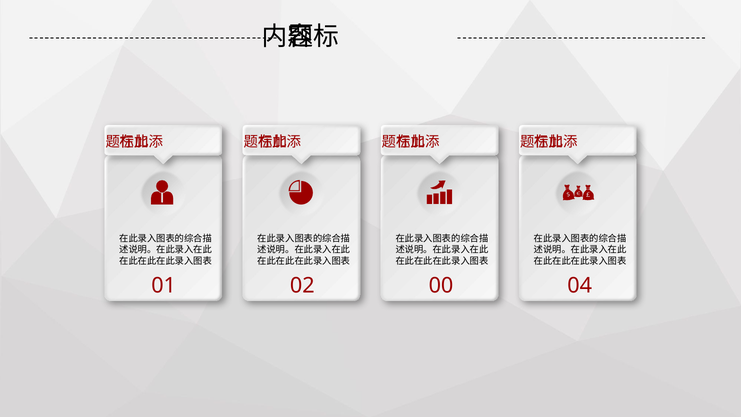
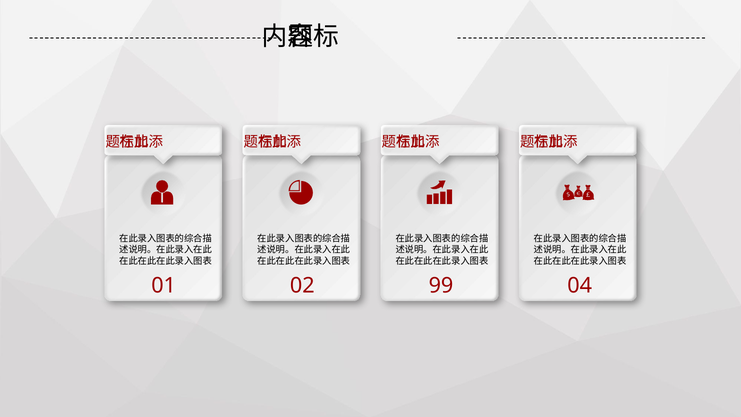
00: 00 -> 99
